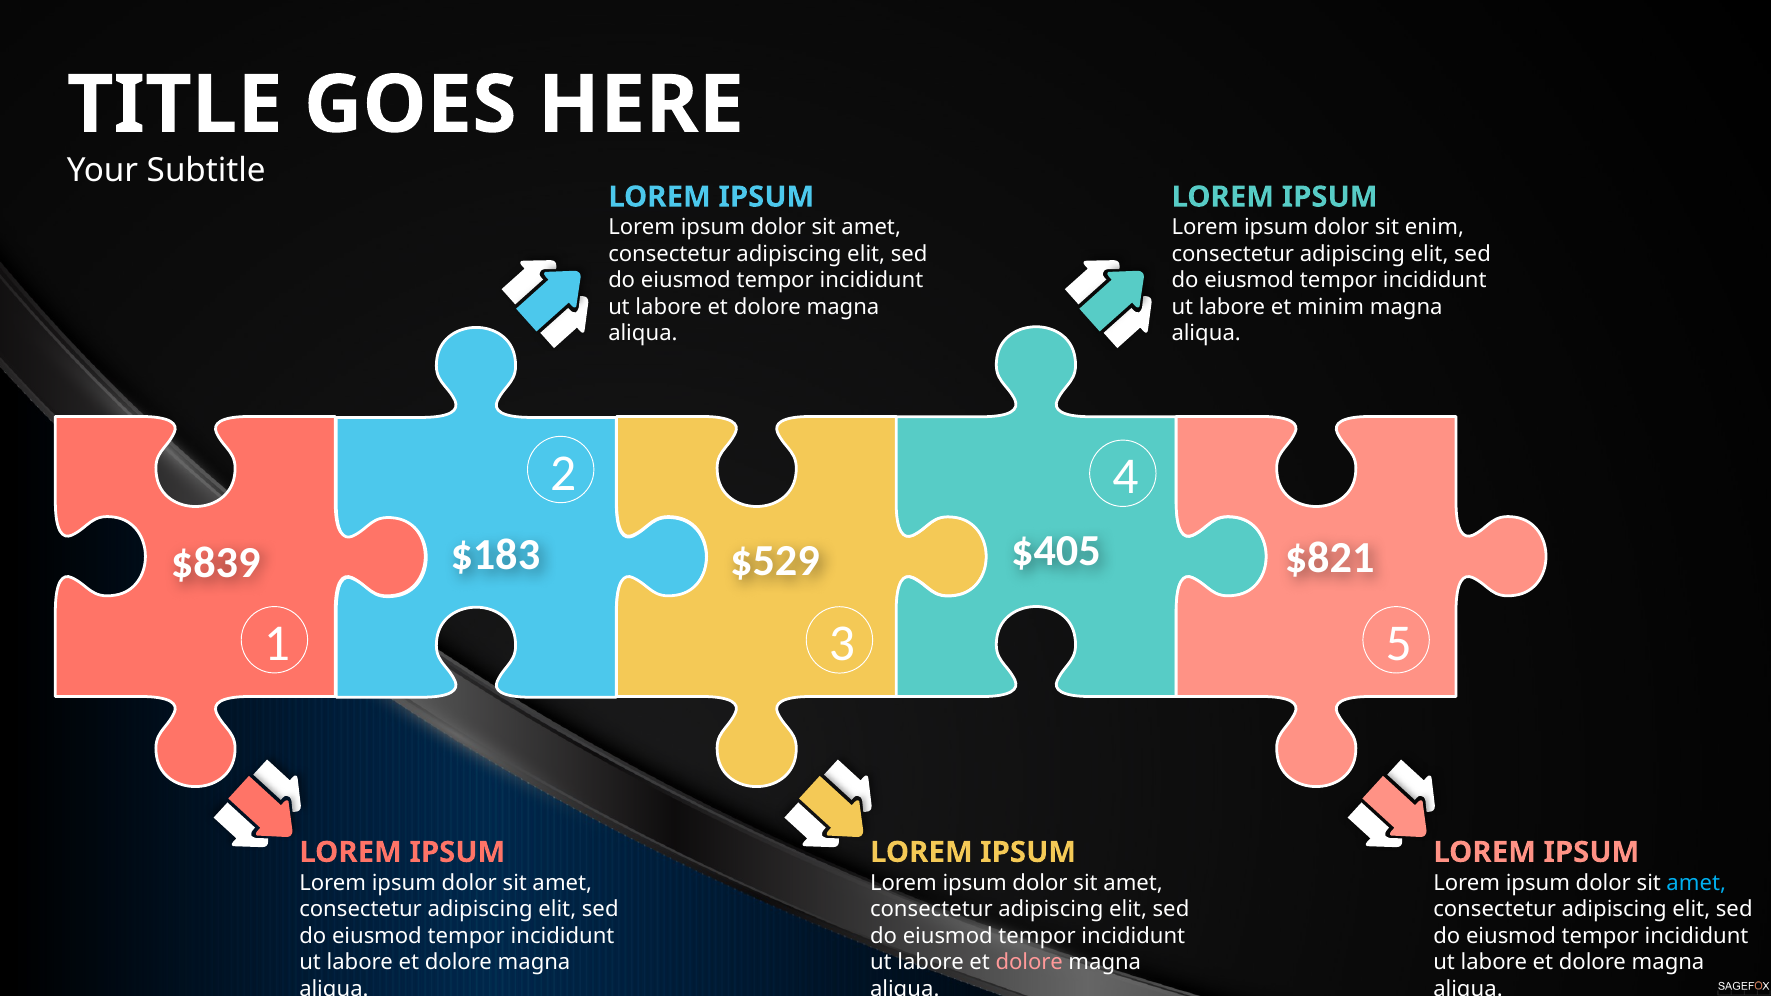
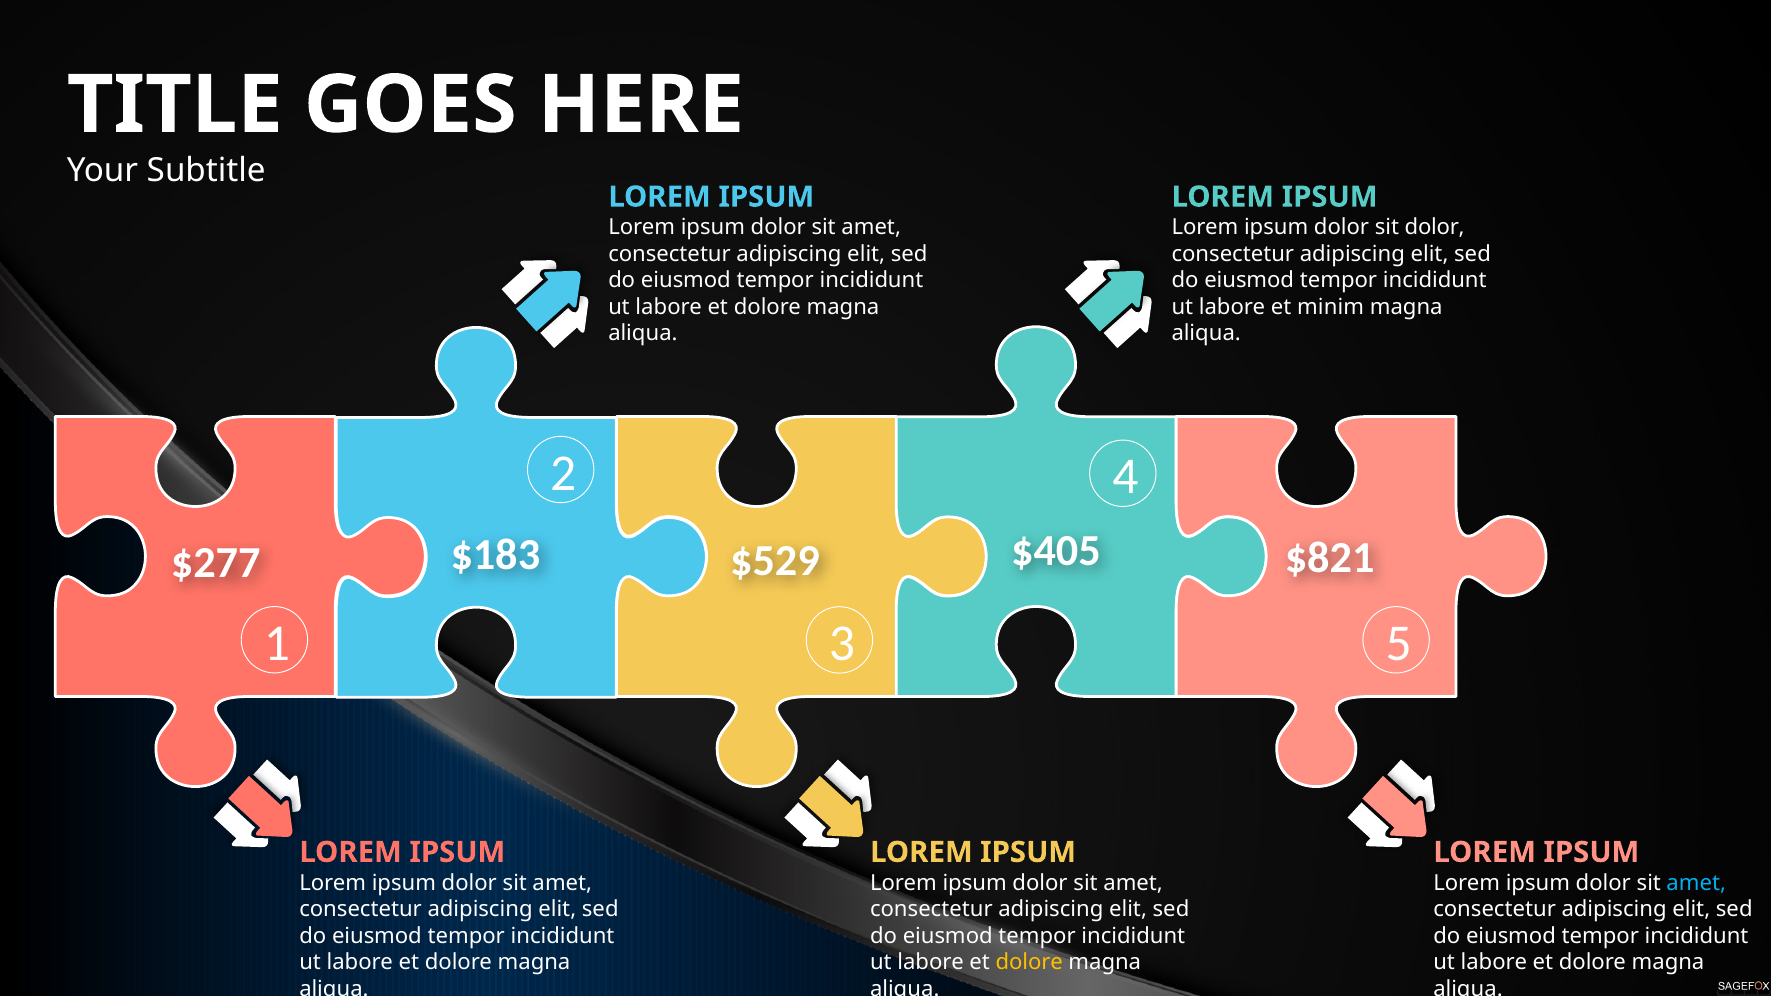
sit enim: enim -> dolor
$839: $839 -> $277
dolore at (1029, 963) colour: pink -> yellow
